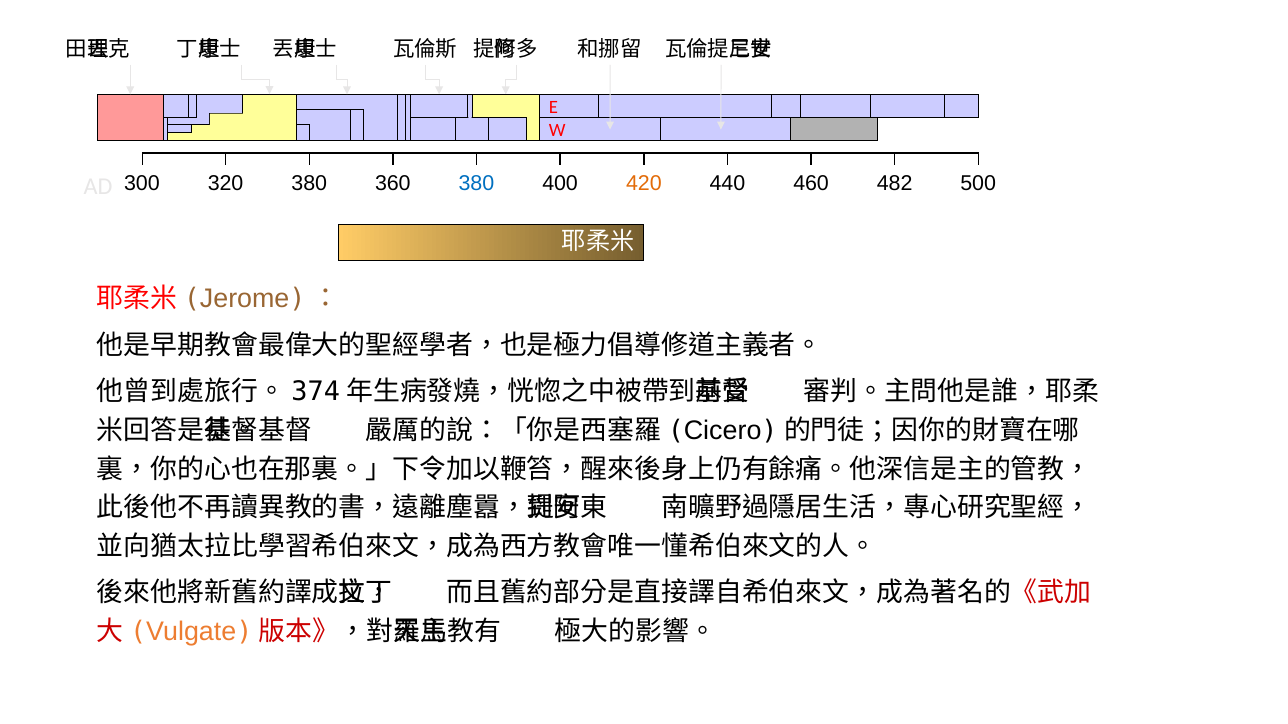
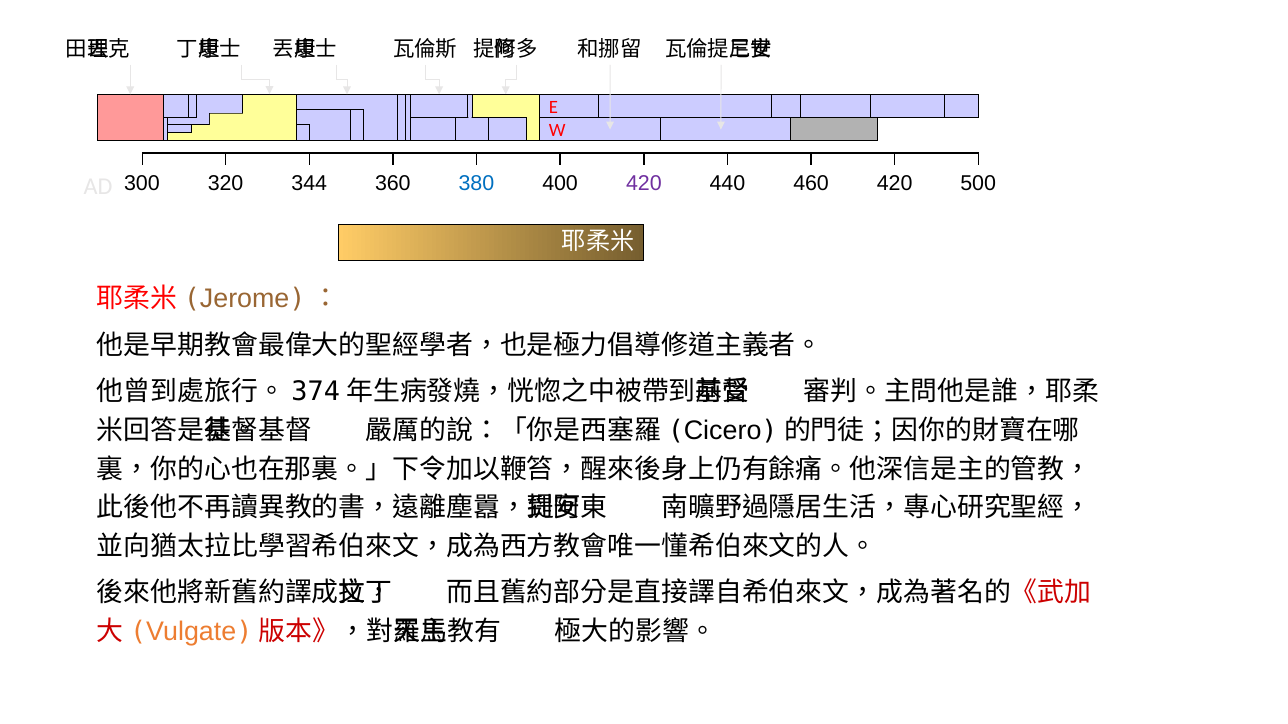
320 380: 380 -> 344
420 at (644, 183) colour: orange -> purple
460 482: 482 -> 420
